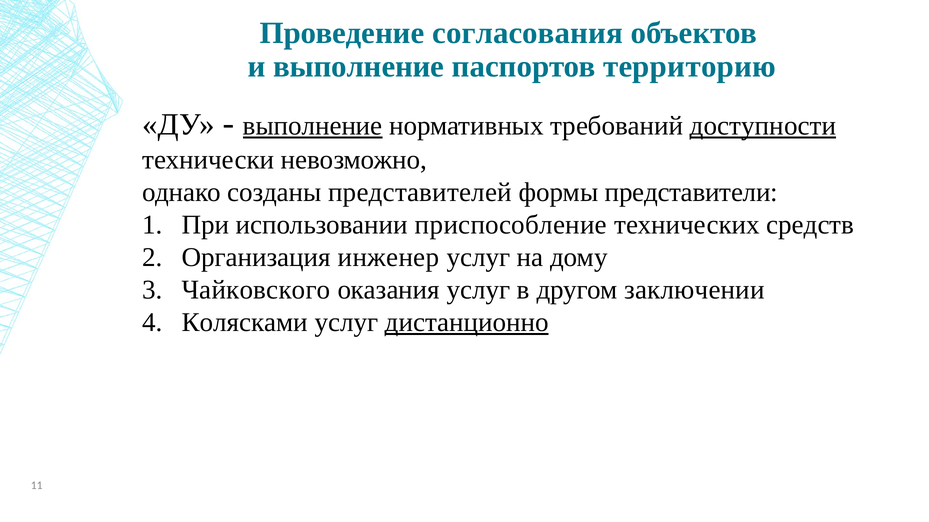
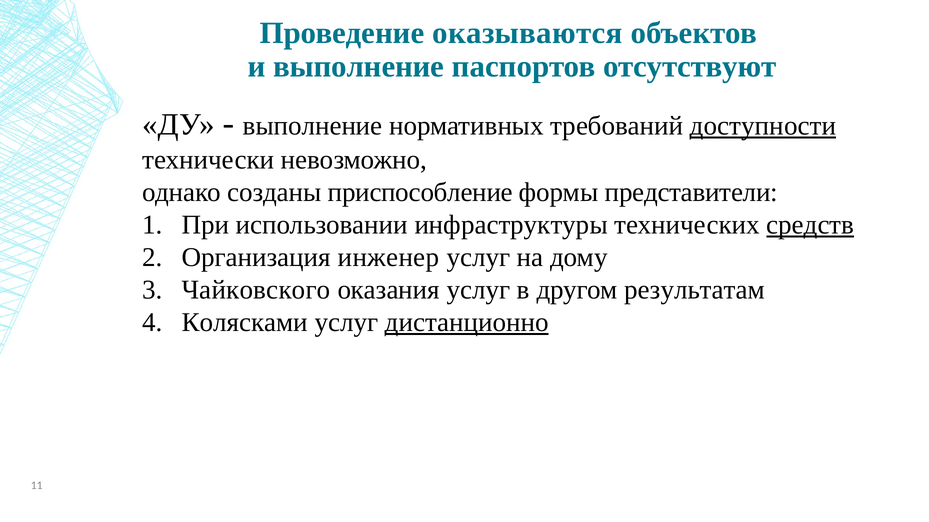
согласования: согласования -> оказываются
территорию: территорию -> отсутствуют
выполнение at (313, 126) underline: present -> none
представителей: представителей -> приспособление
приспособление: приспособление -> инфраструктуры
средств underline: none -> present
заключении: заключении -> результатам
